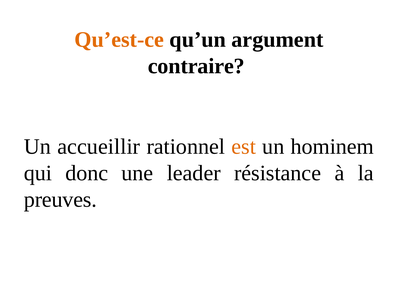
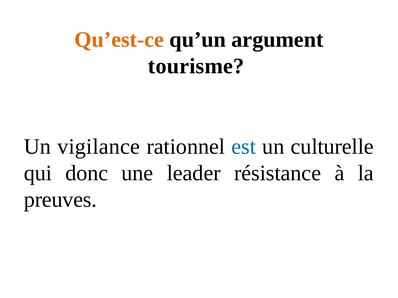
contraire: contraire -> tourisme
accueillir: accueillir -> vigilance
est colour: orange -> blue
hominem: hominem -> culturelle
